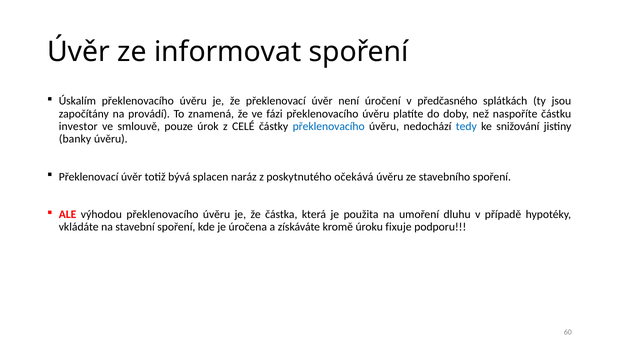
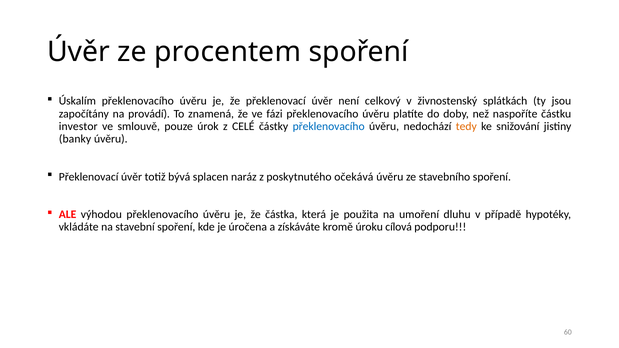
informovat: informovat -> procentem
úročení: úročení -> celkový
předčasného: předčasného -> živnostenský
tedy colour: blue -> orange
fixuje: fixuje -> cílová
